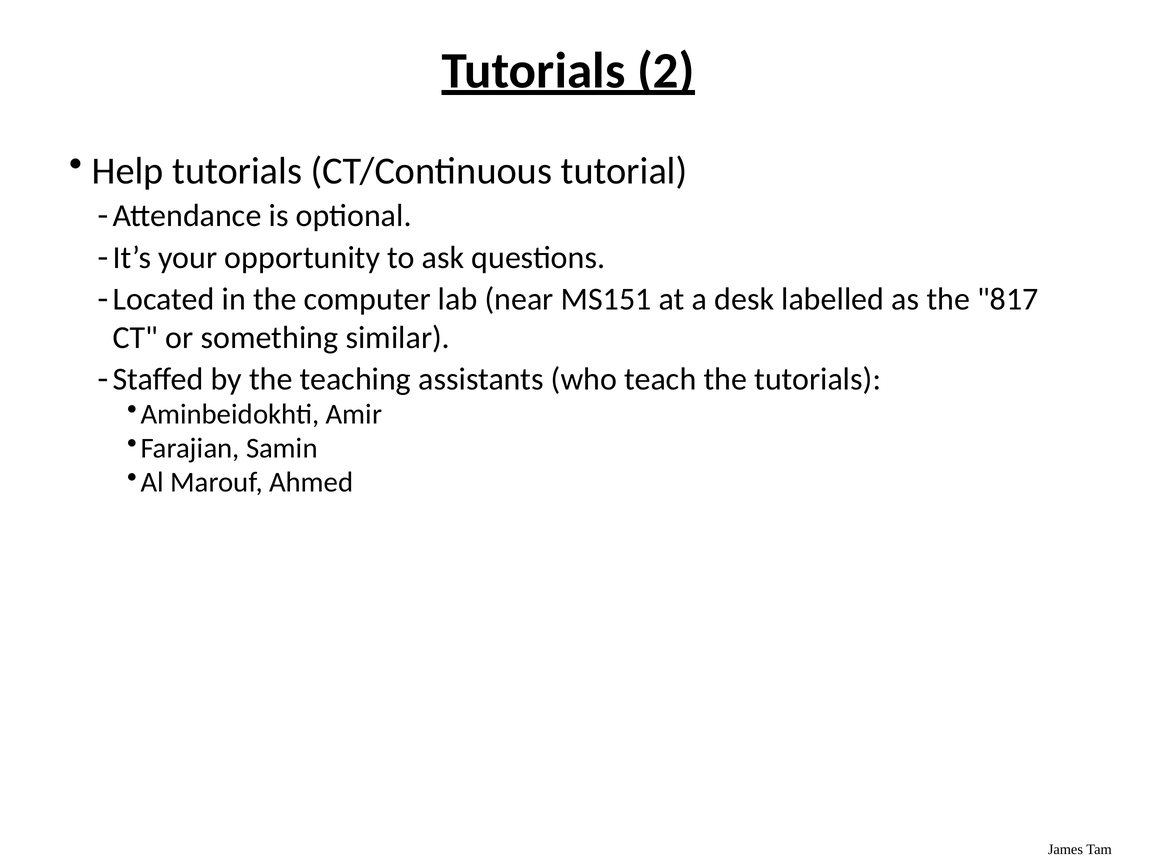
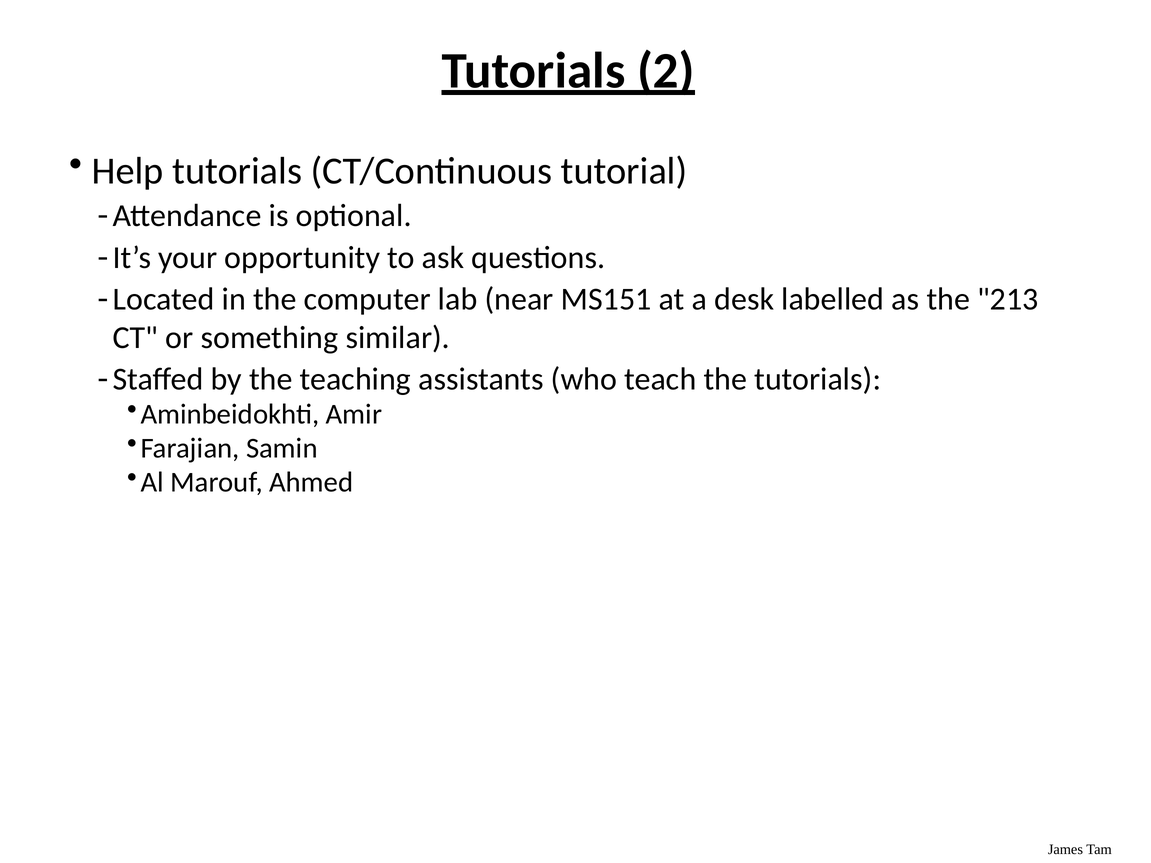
817: 817 -> 213
